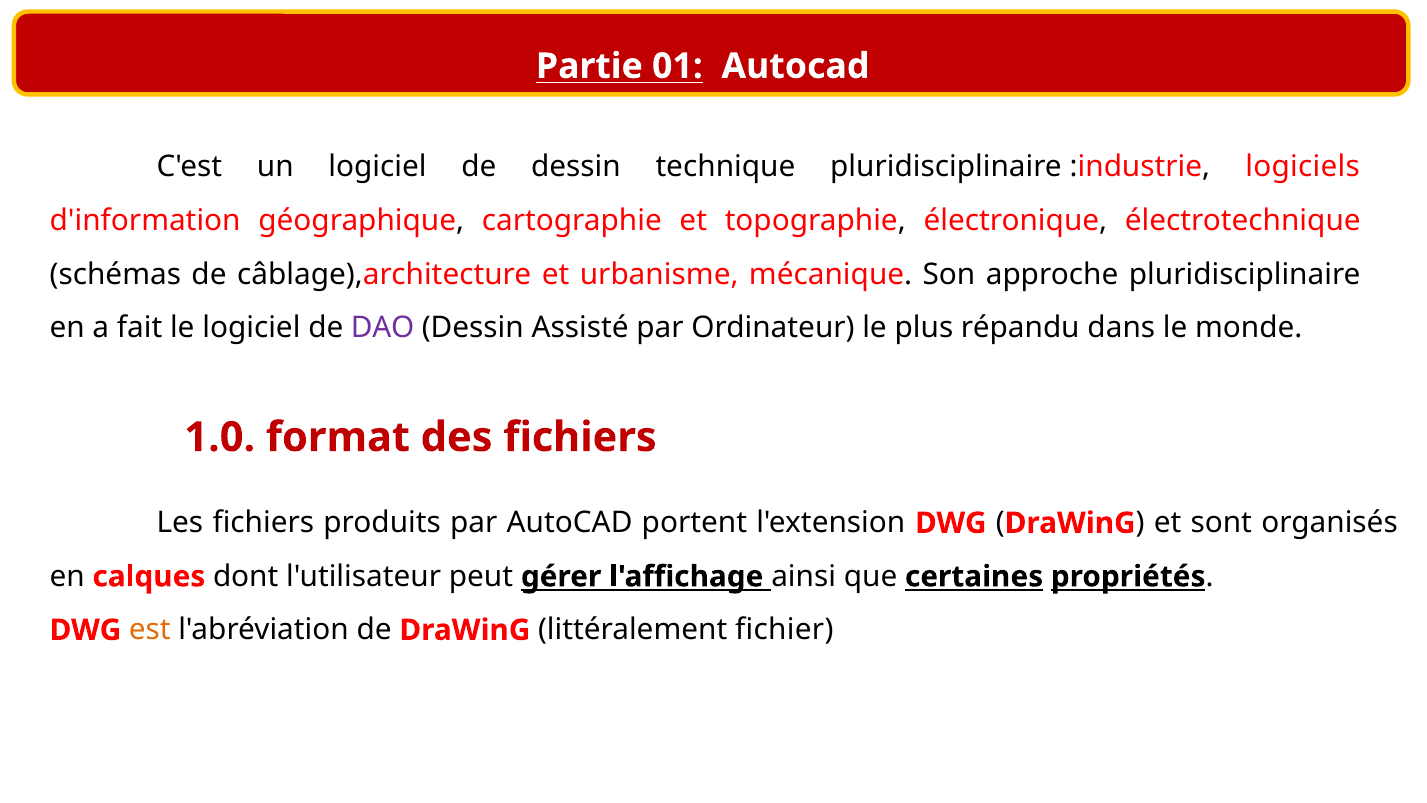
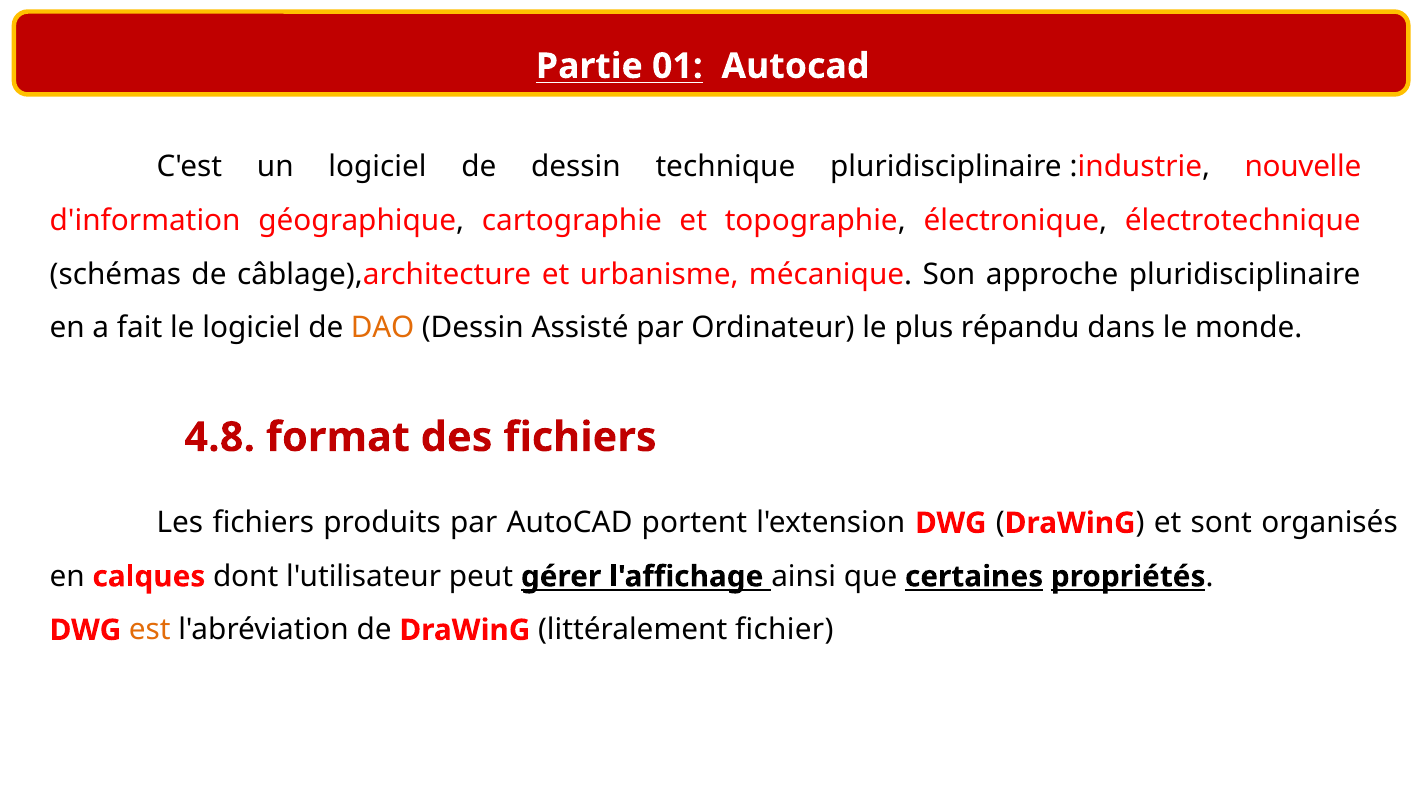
logiciels: logiciels -> nouvelle
DAO colour: purple -> orange
1.0: 1.0 -> 4.8
